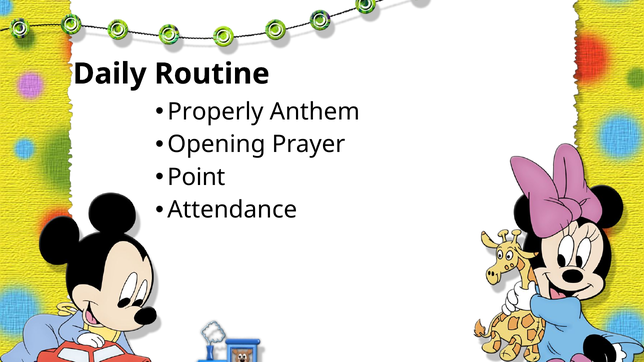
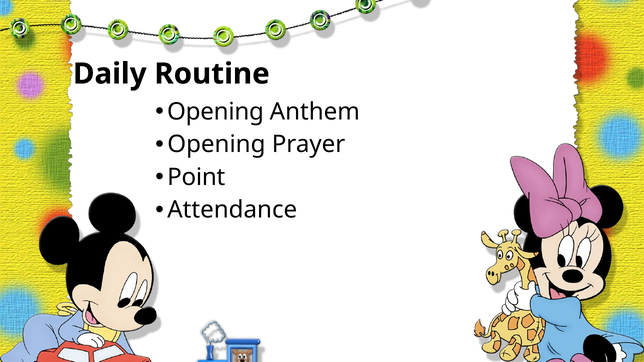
Properly at (215, 112): Properly -> Opening
